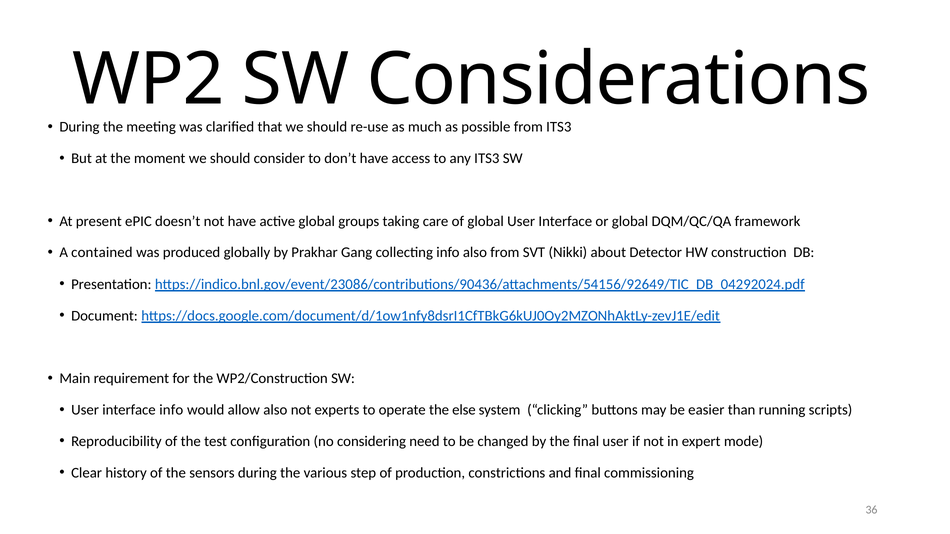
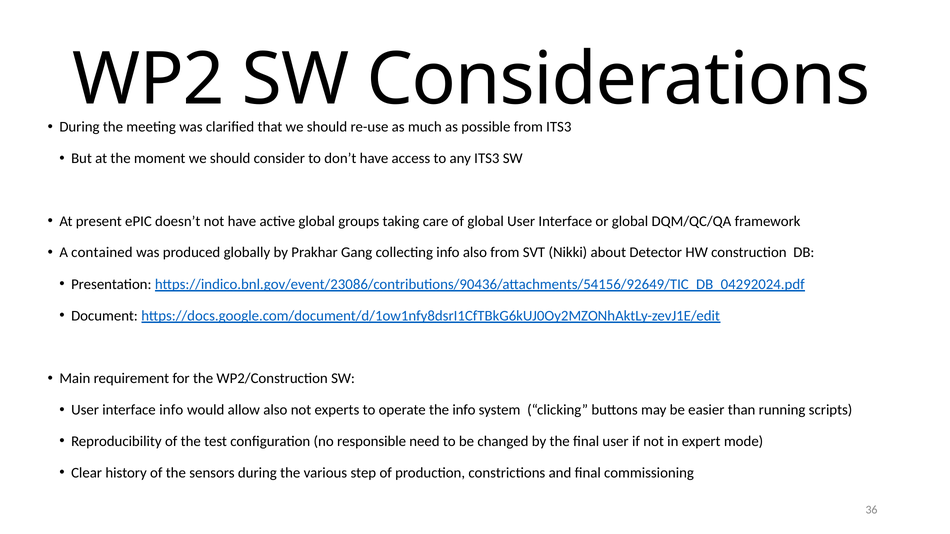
the else: else -> info
considering: considering -> responsible
